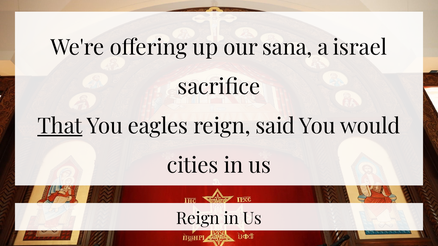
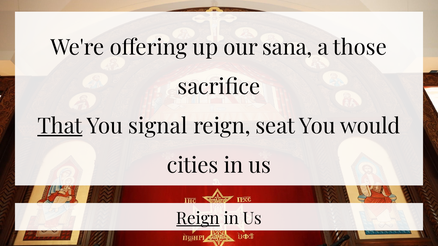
israel: israel -> those
eagles: eagles -> signal
said: said -> seat
Reign at (198, 219) underline: none -> present
